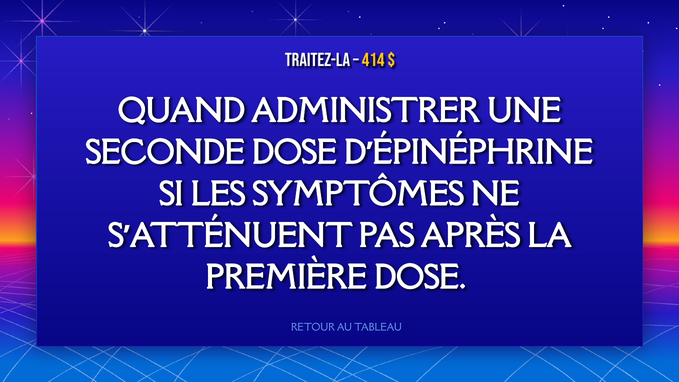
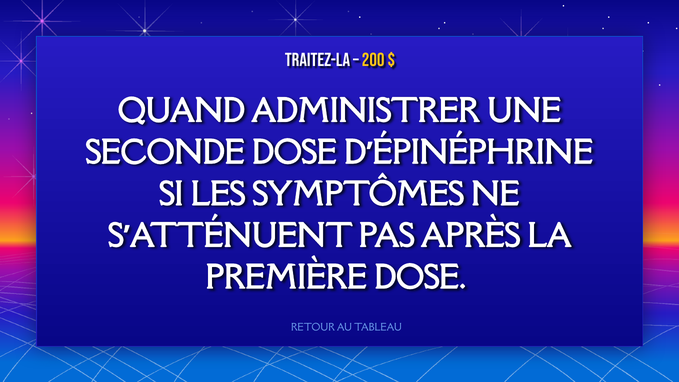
414: 414 -> 200
